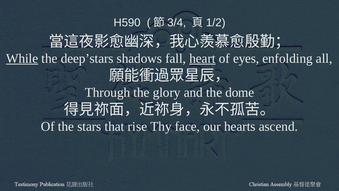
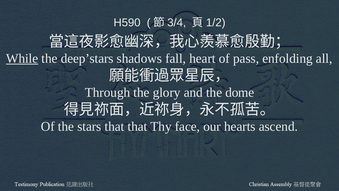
heart underline: present -> none
eyes: eyes -> pass
that rise: rise -> that
